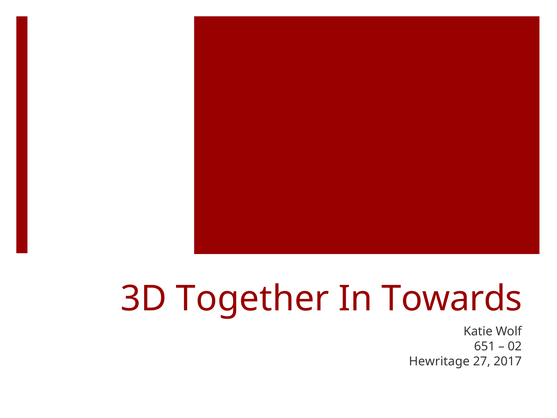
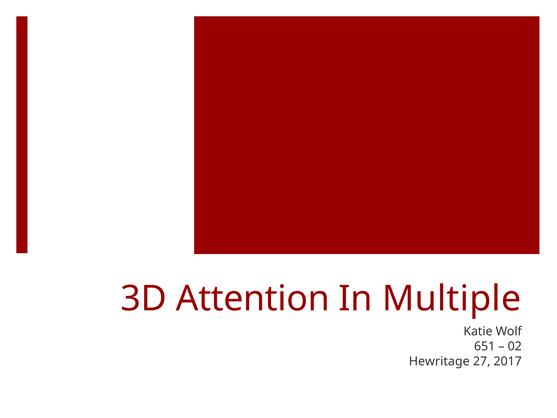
Together: Together -> Attention
Towards: Towards -> Multiple
